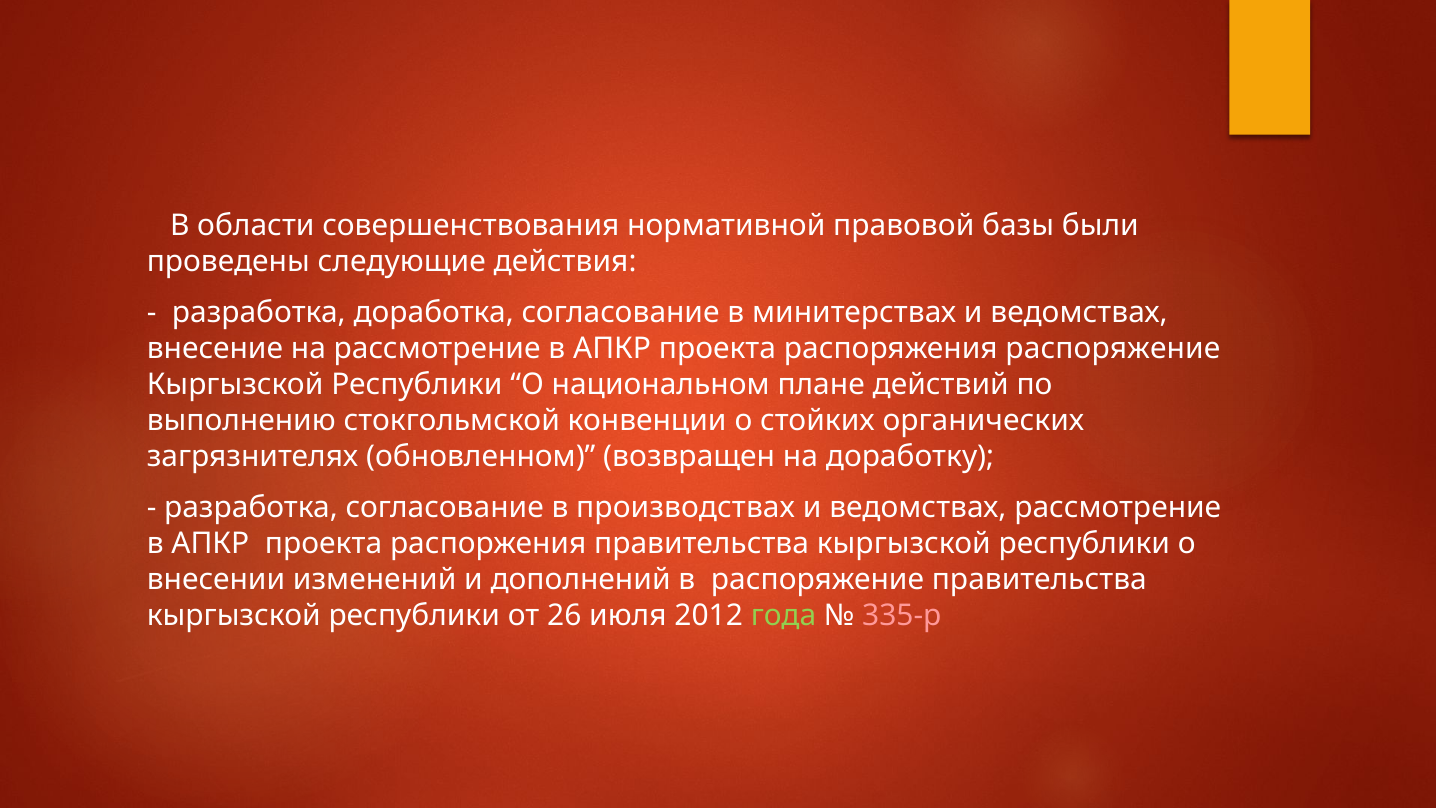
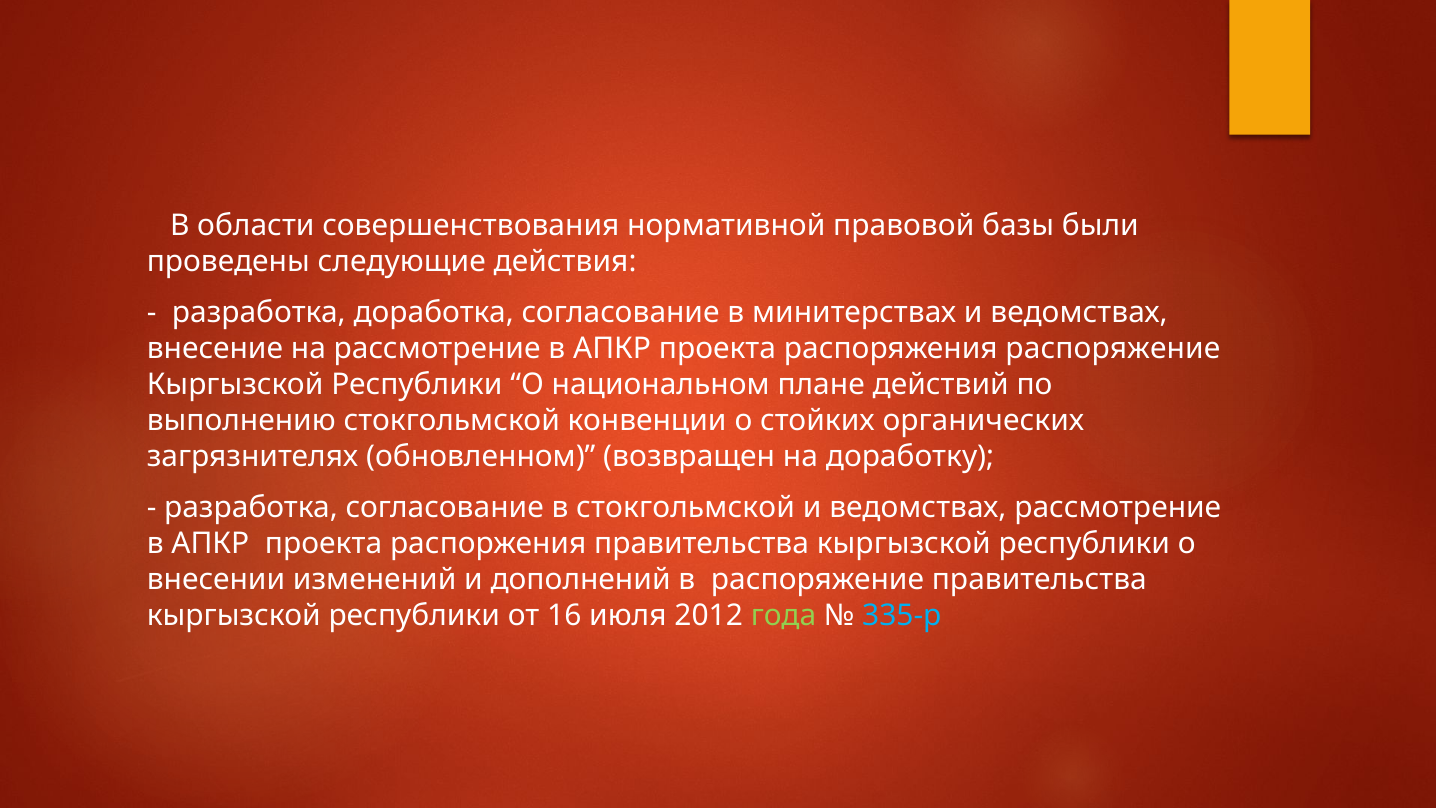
в производствах: производствах -> стокгольмской
26: 26 -> 16
335-р colour: pink -> light blue
